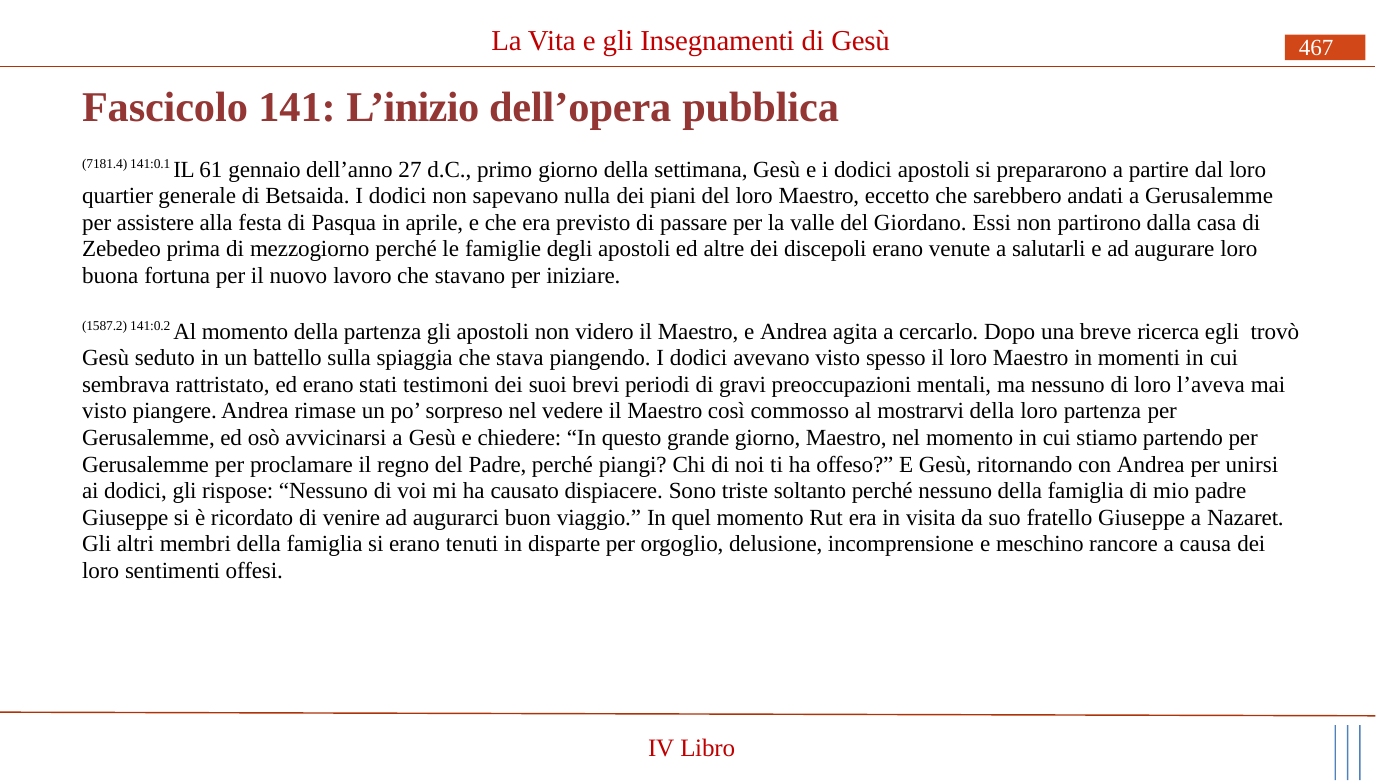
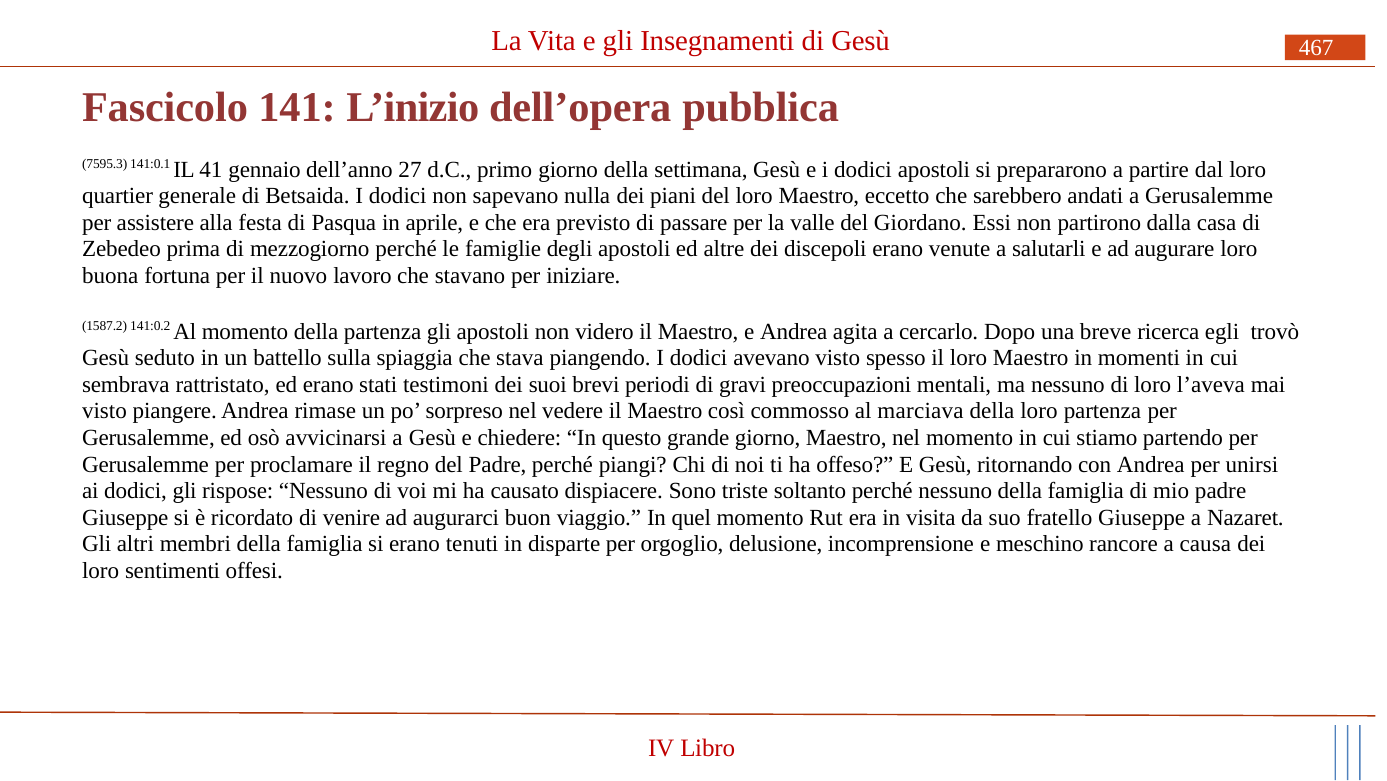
7181.4: 7181.4 -> 7595.3
61: 61 -> 41
mostrarvi: mostrarvi -> marciava
